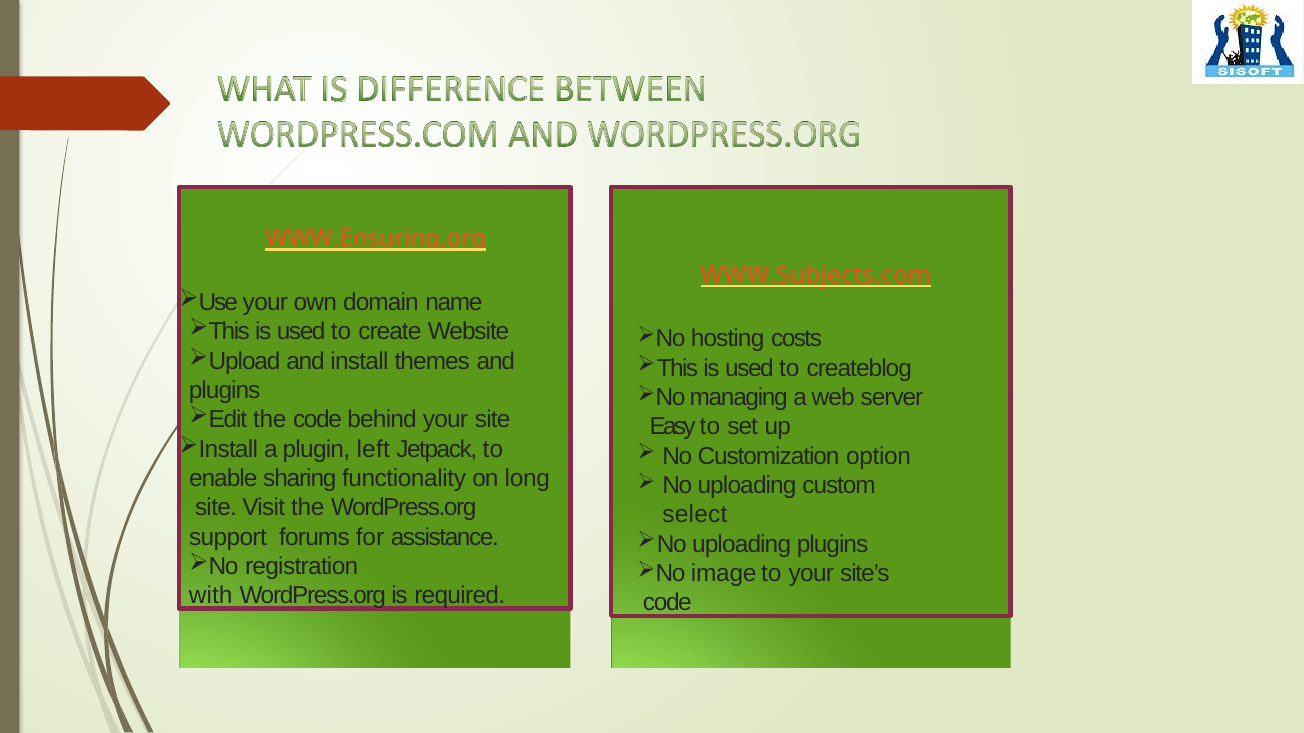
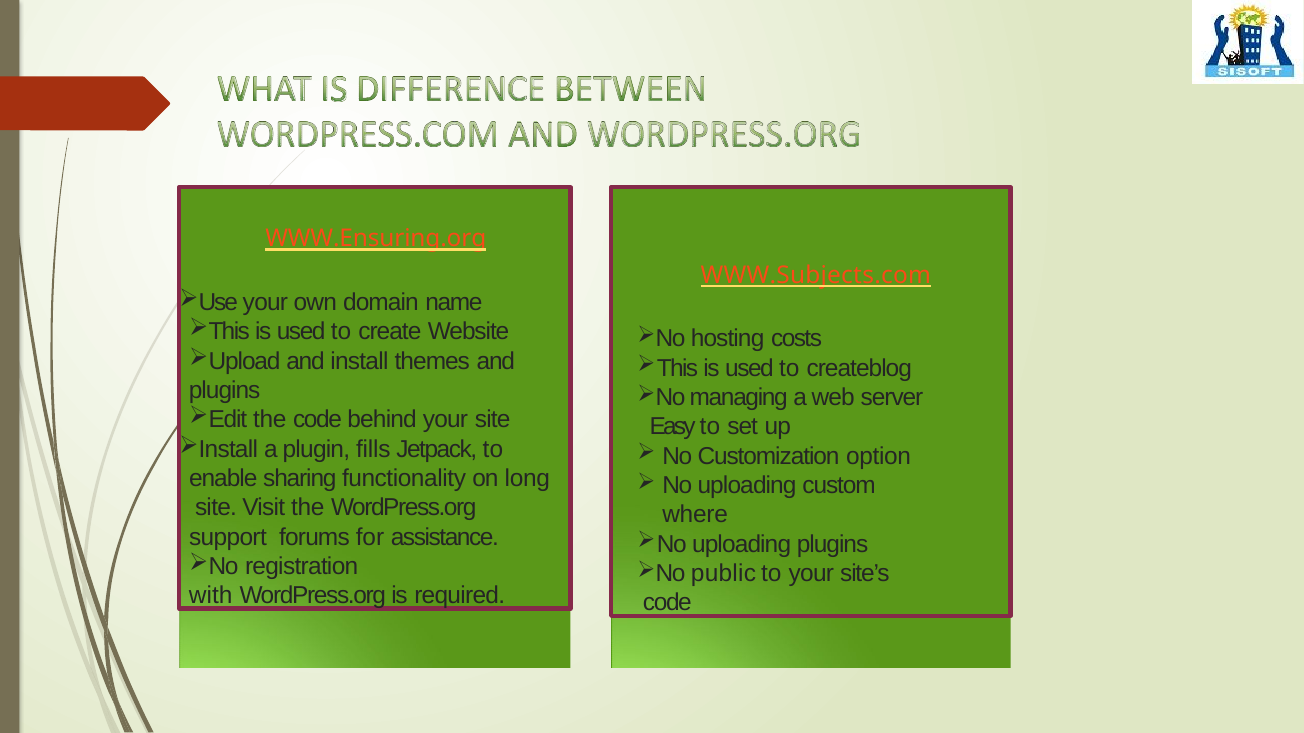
left: left -> fills
select: select -> where
image: image -> public
